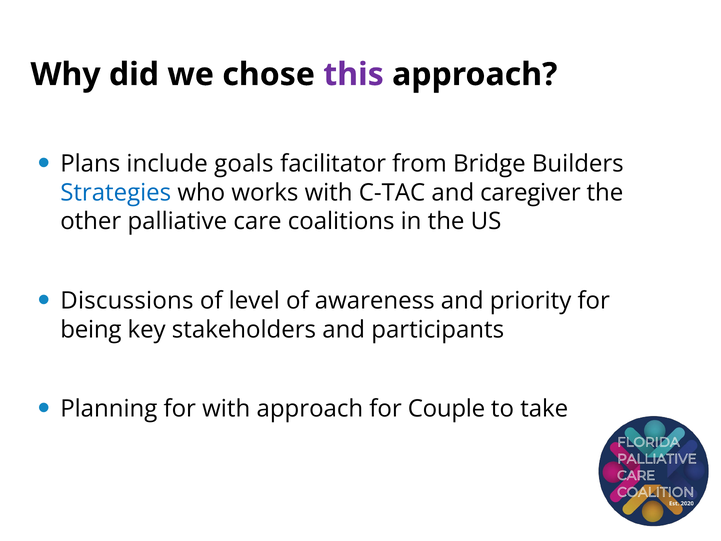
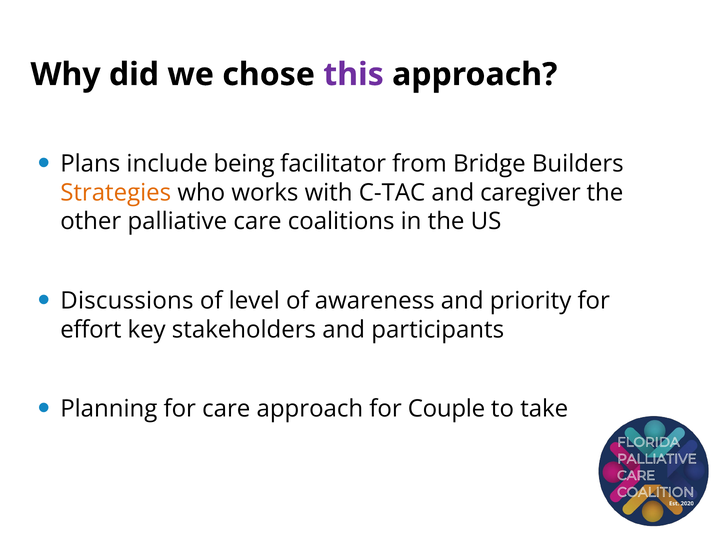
goals: goals -> being
Strategies colour: blue -> orange
being: being -> effort
for with: with -> care
